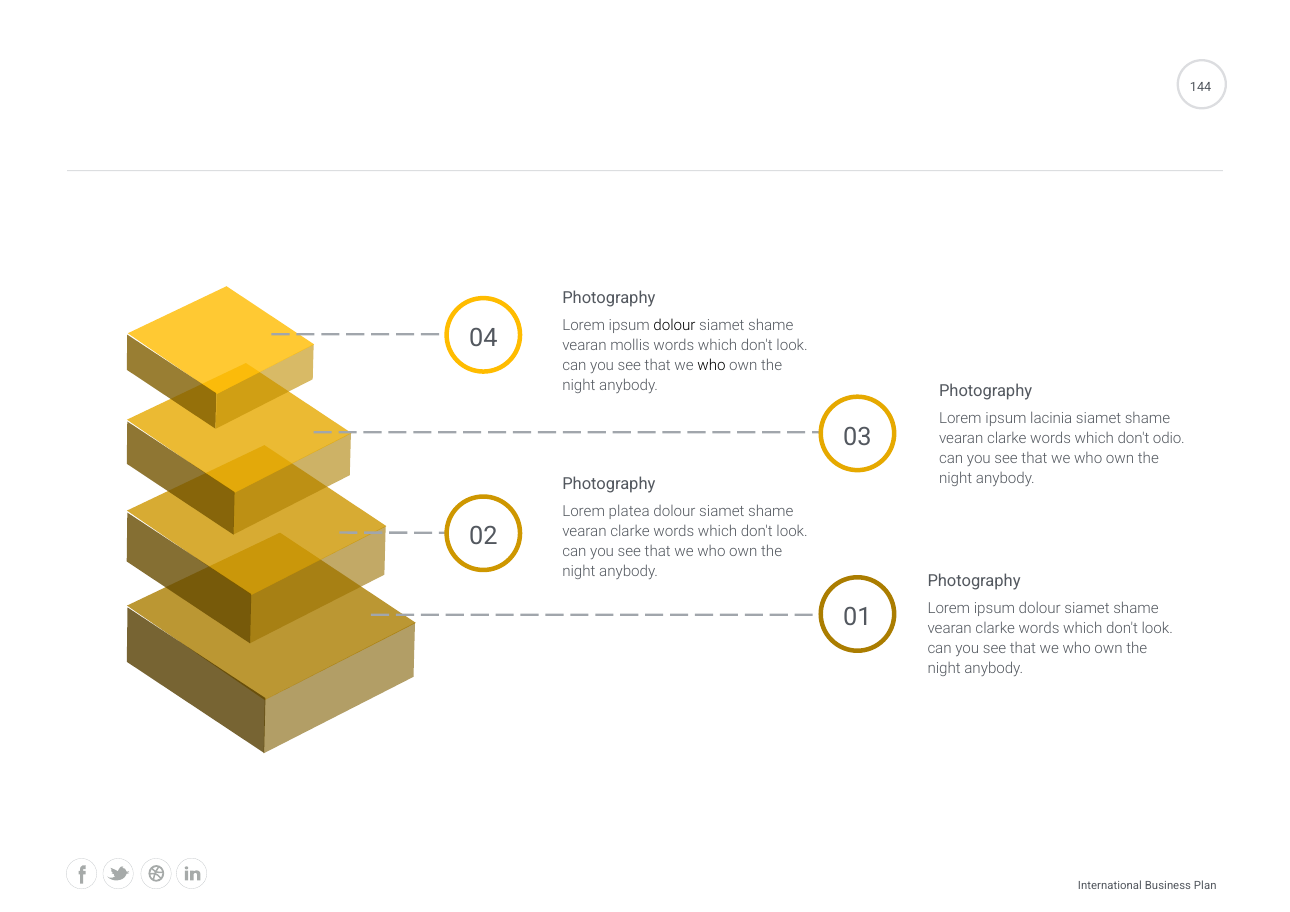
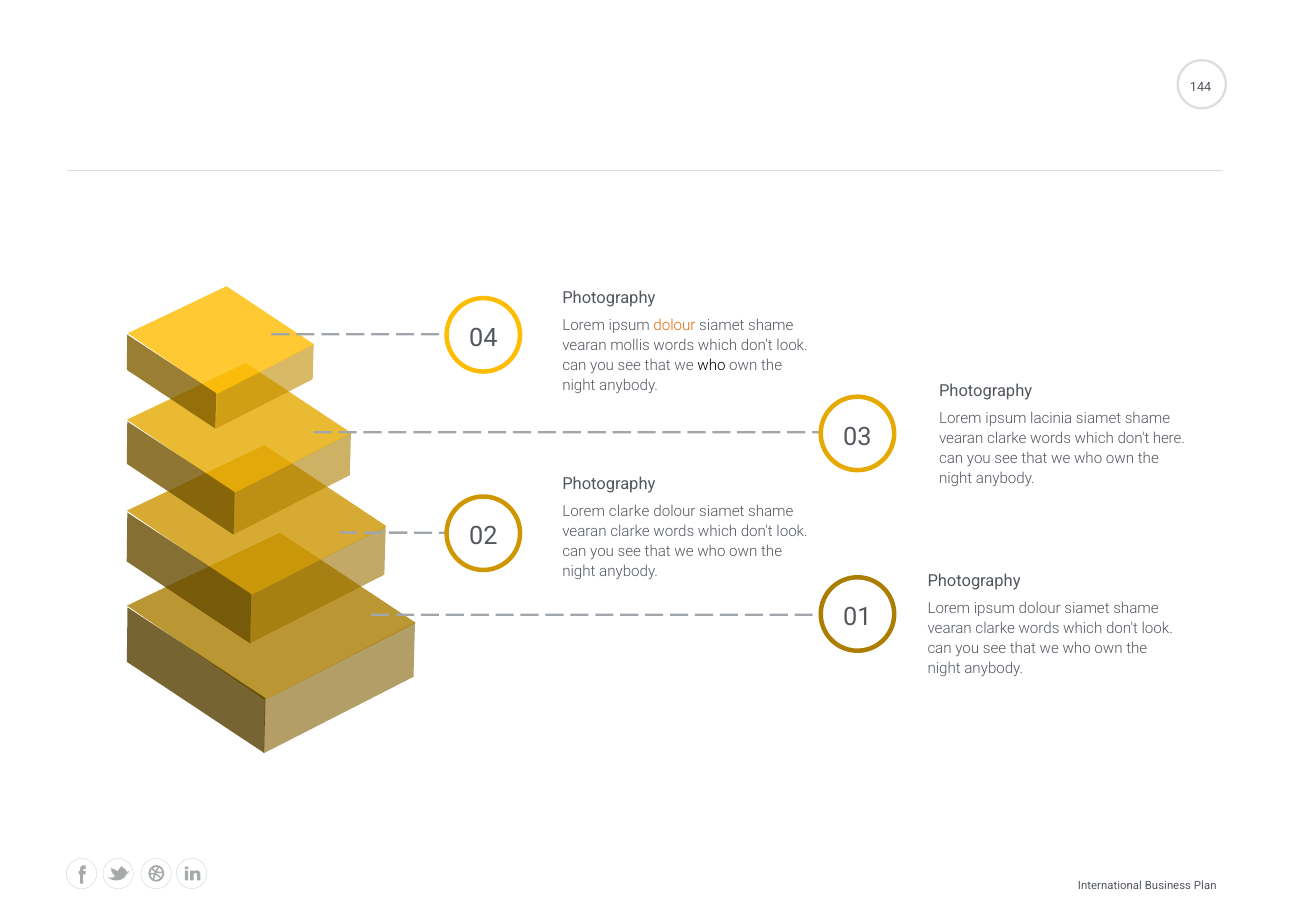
dolour at (675, 325) colour: black -> orange
odio: odio -> here
Lorem platea: platea -> clarke
